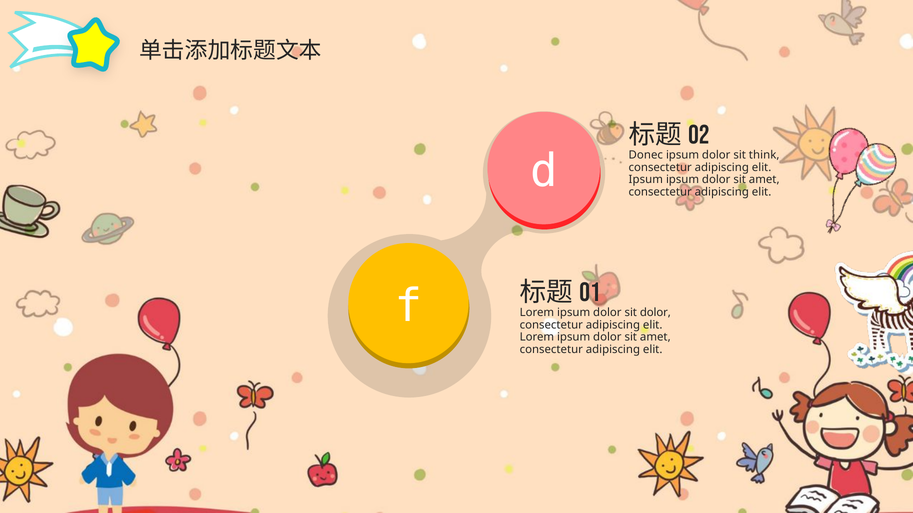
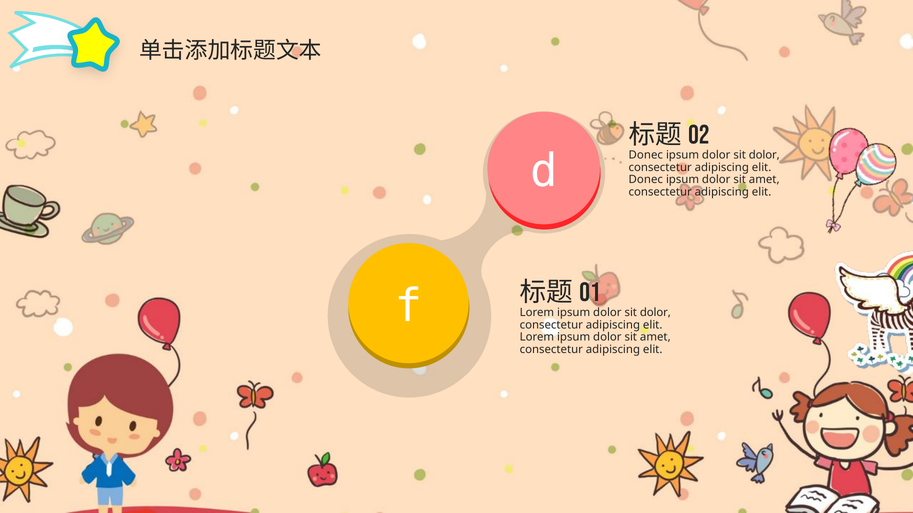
think at (764, 155): think -> dolor
Ipsum at (646, 180): Ipsum -> Donec
